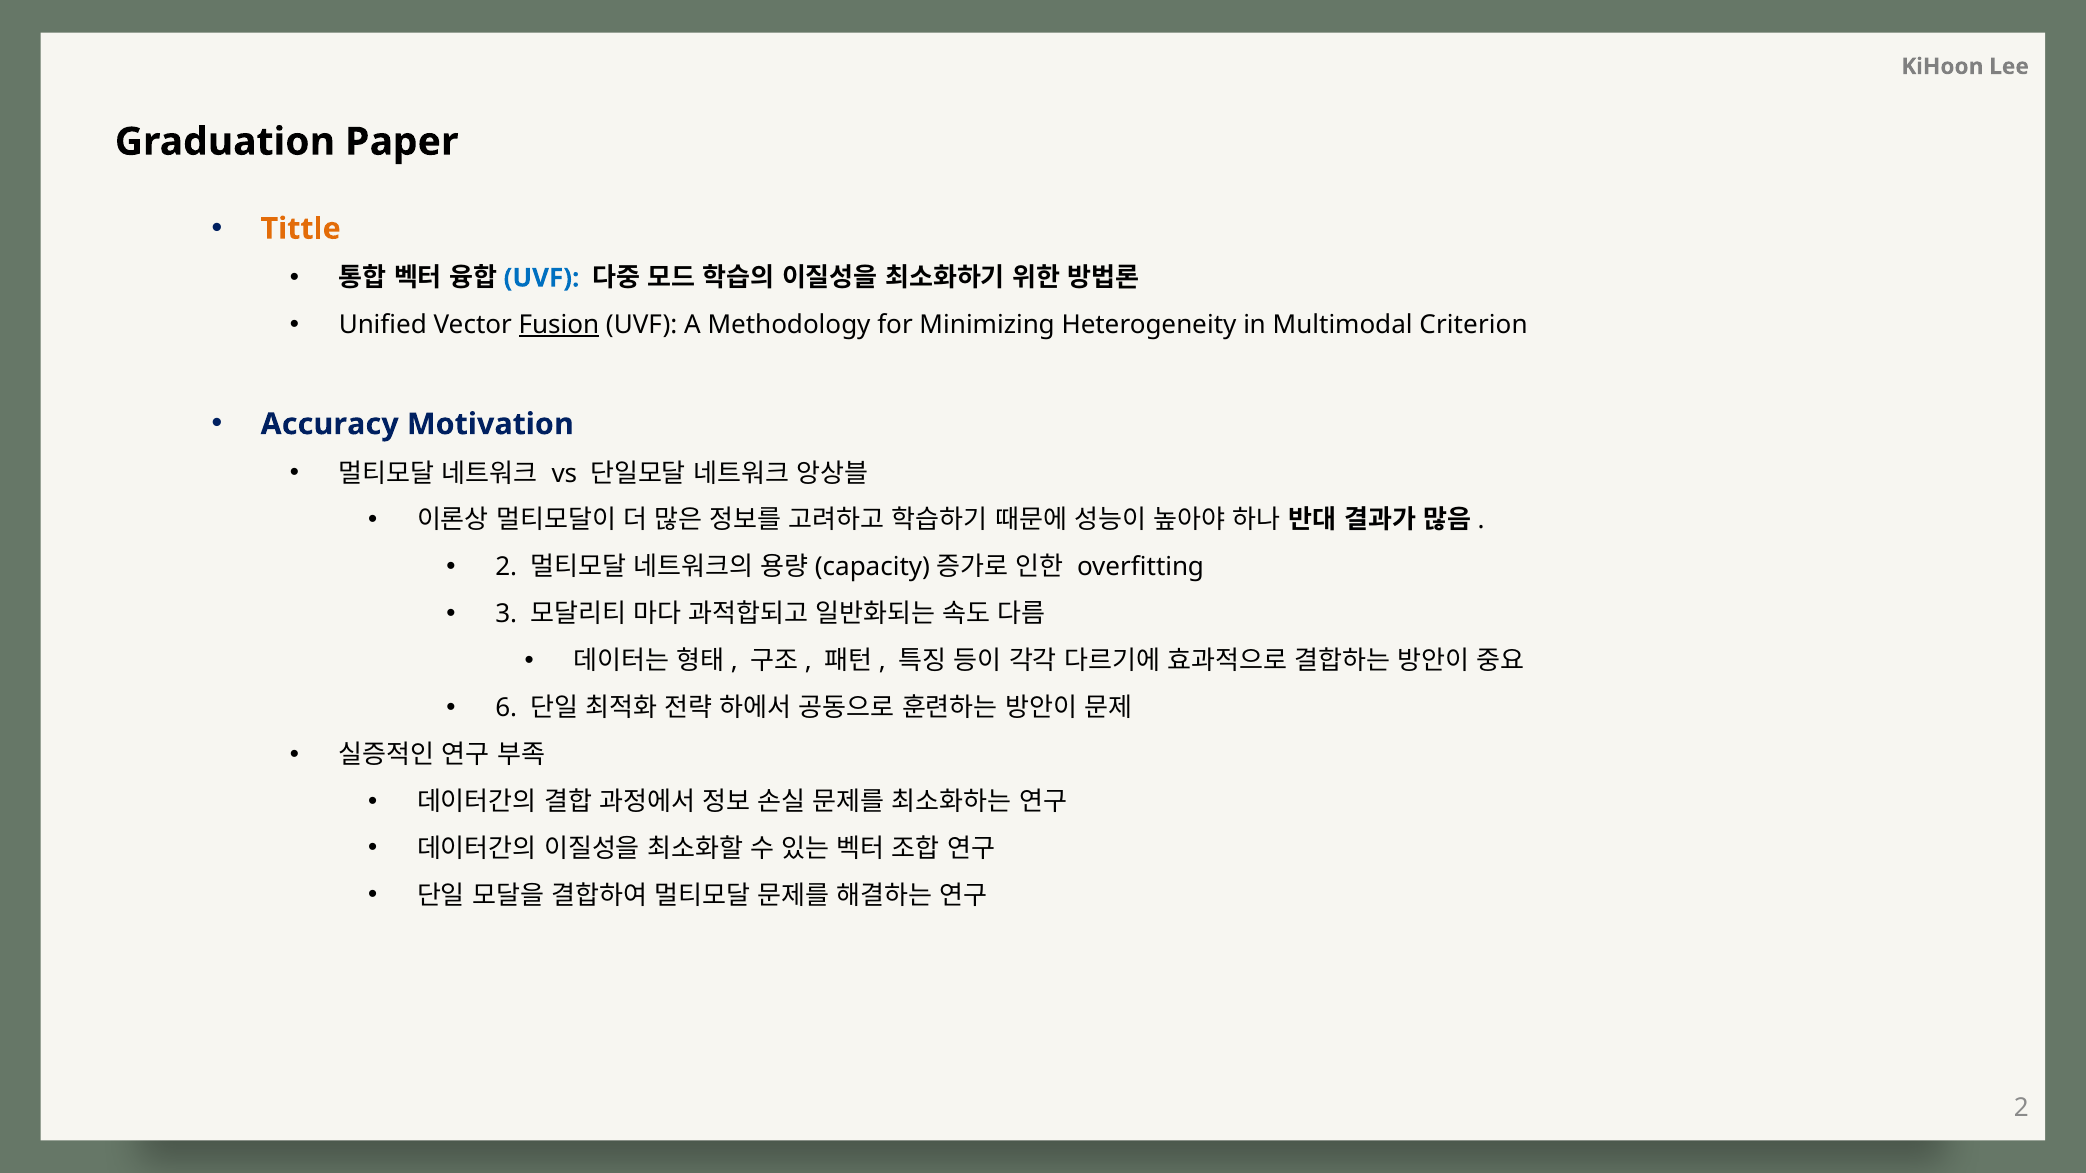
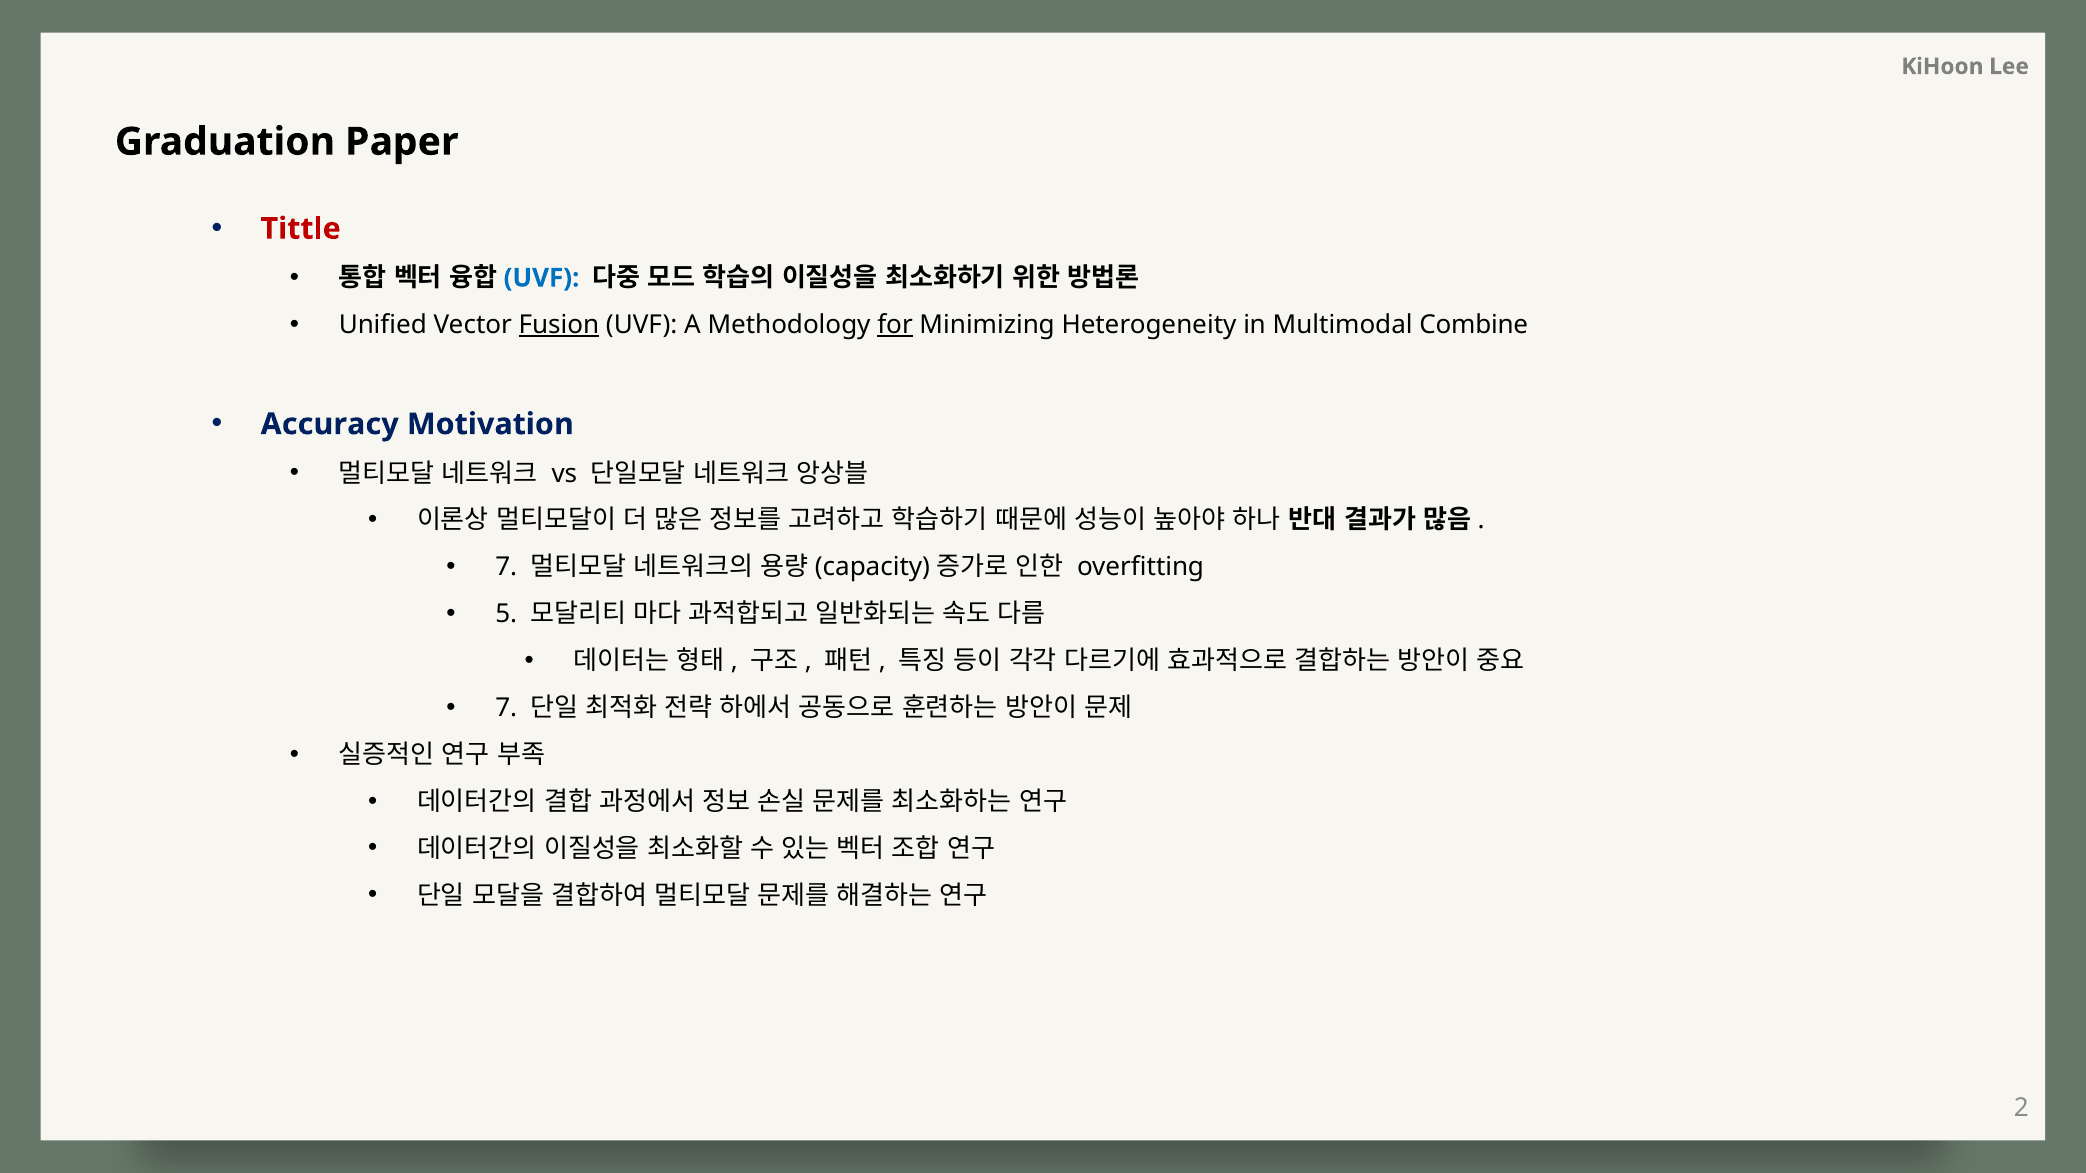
Tittle colour: orange -> red
for underline: none -> present
Criterion: Criterion -> Combine
2 at (506, 567): 2 -> 7
3: 3 -> 5
6 at (506, 708): 6 -> 7
